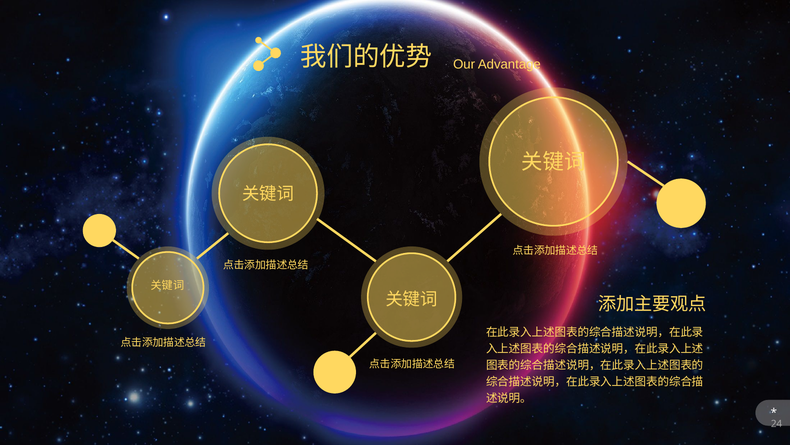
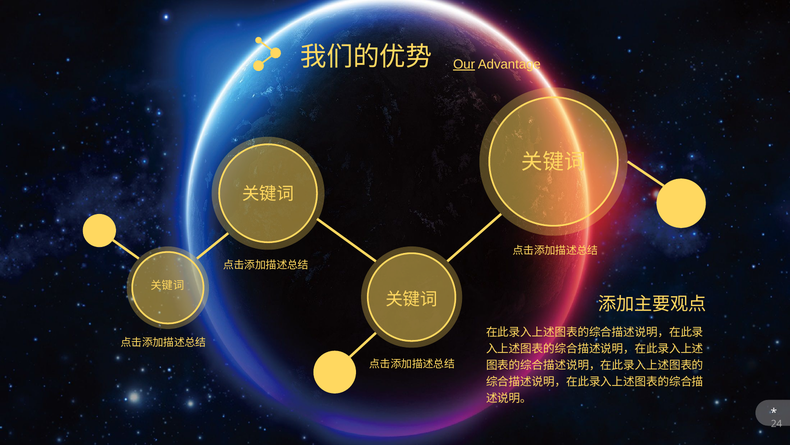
Our underline: none -> present
